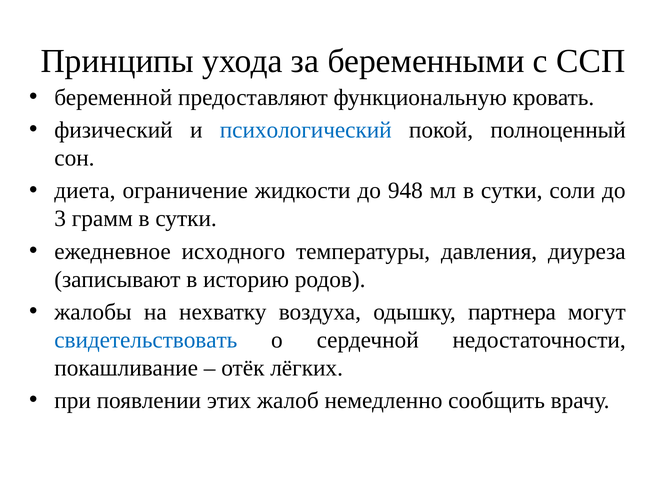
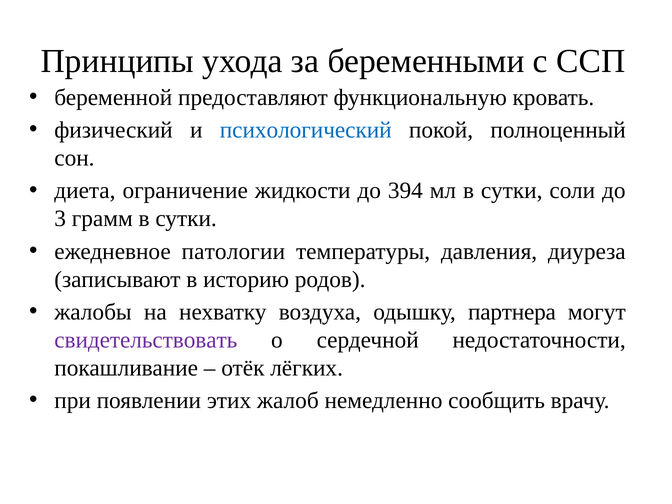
948: 948 -> 394
исходного: исходного -> патологии
свидетельствовать colour: blue -> purple
